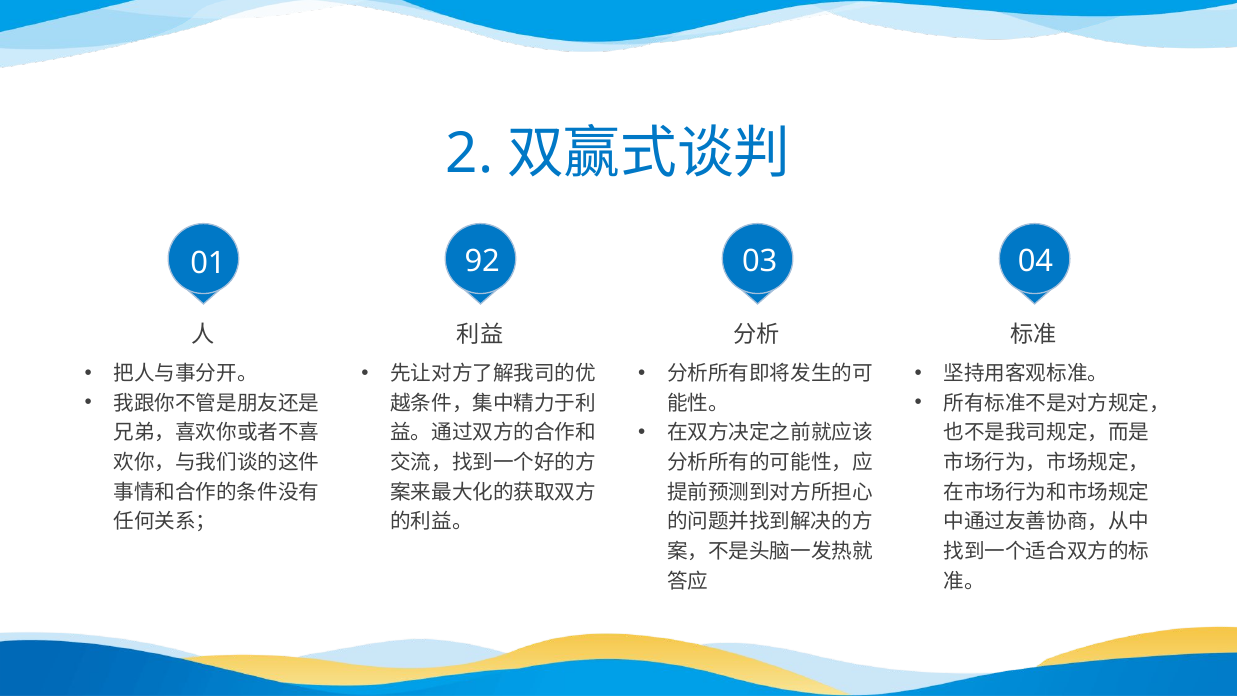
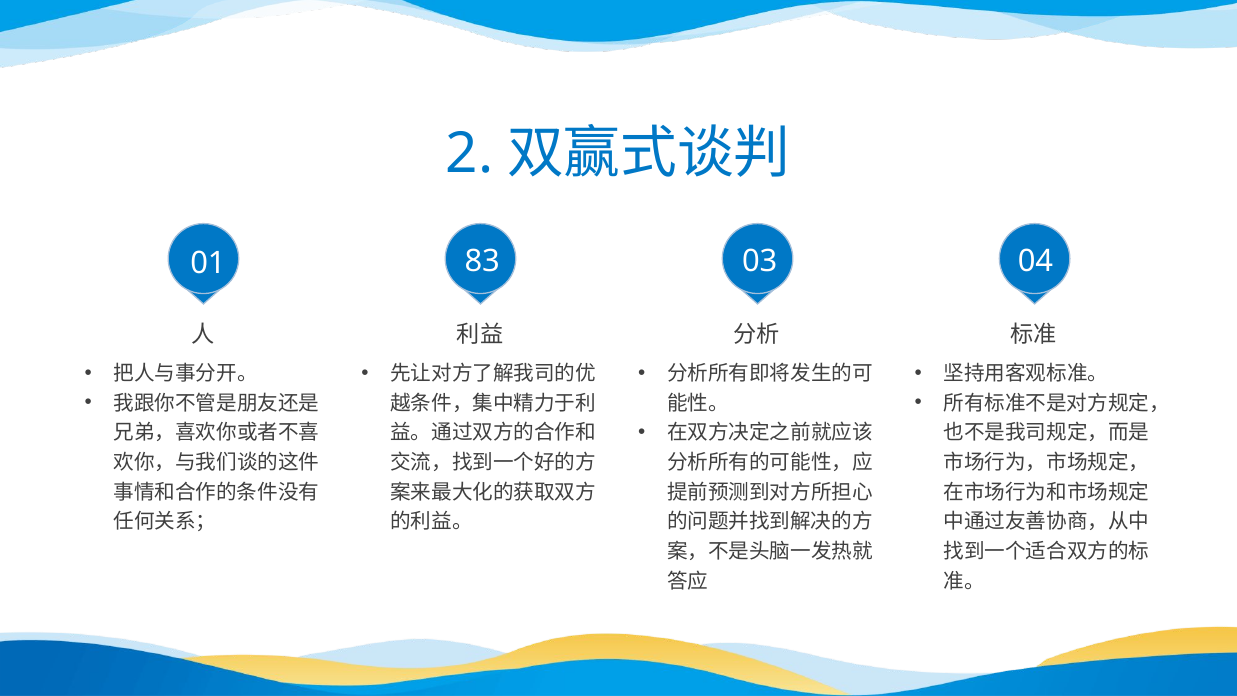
92: 92 -> 83
